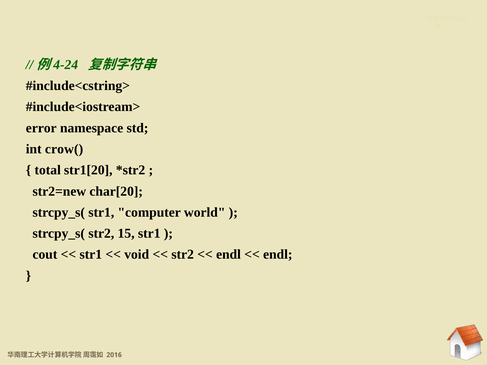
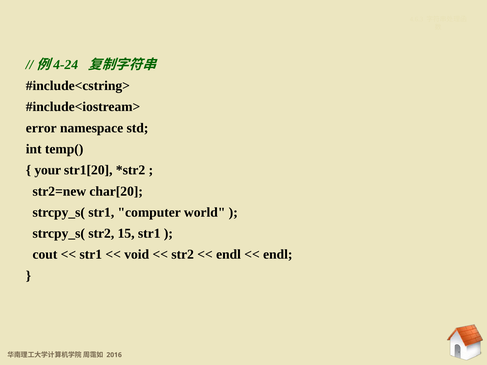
crow(: crow( -> temp(
total: total -> your
